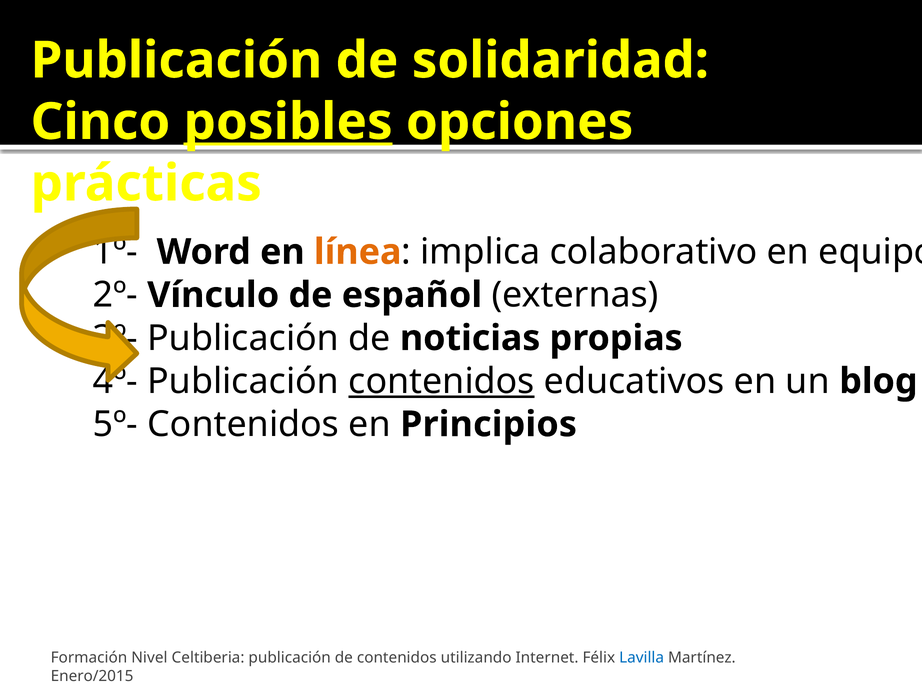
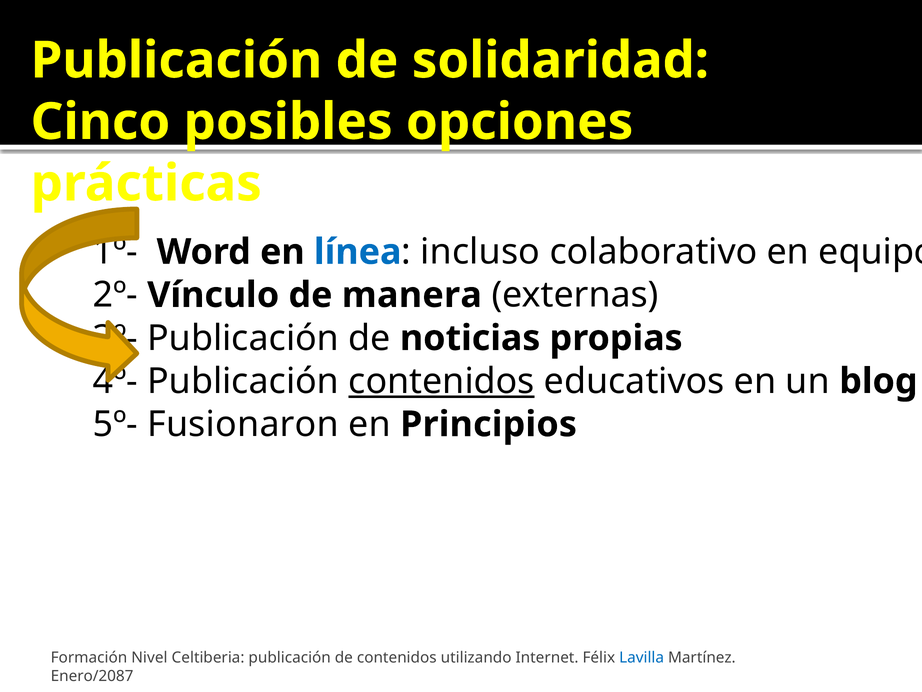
posibles underline: present -> none
línea colour: orange -> blue
implica: implica -> incluso
español: español -> manera
5º- Contenidos: Contenidos -> Fusionaron
Enero/2015: Enero/2015 -> Enero/2087
